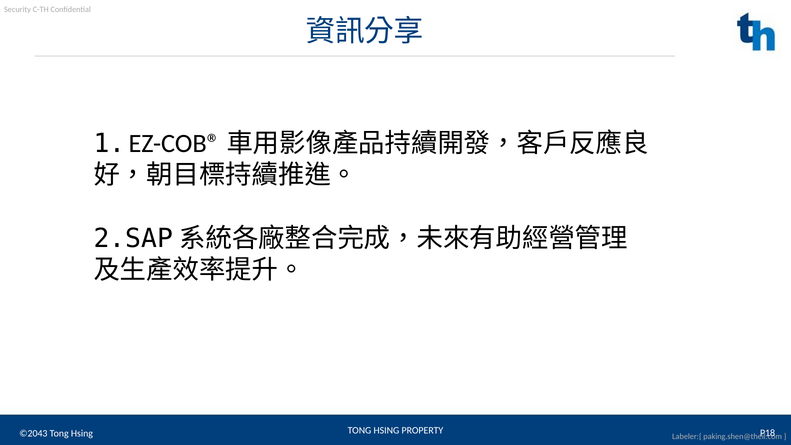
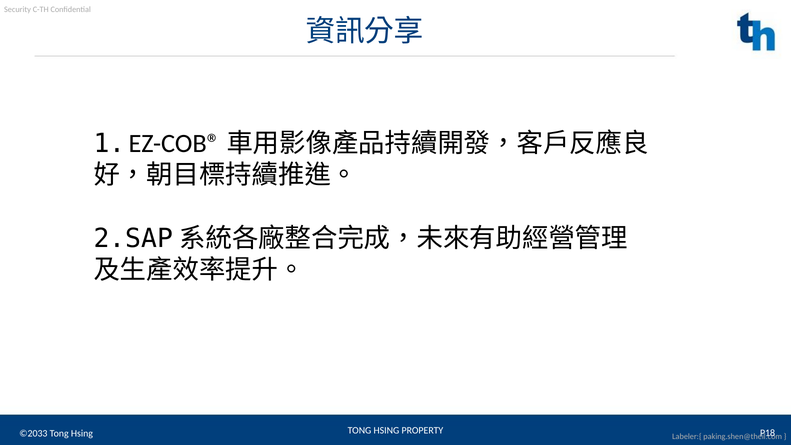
©2043: ©2043 -> ©2033
